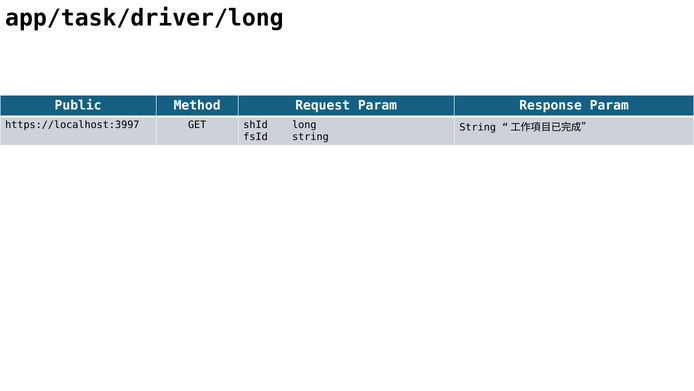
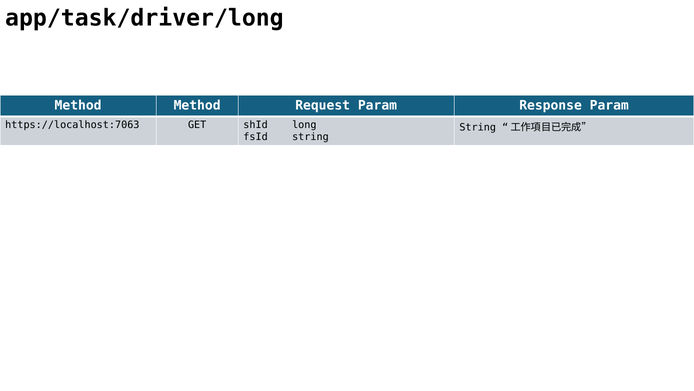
Public at (78, 105): Public -> Method
https://localhost:3997: https://localhost:3997 -> https://localhost:7063
